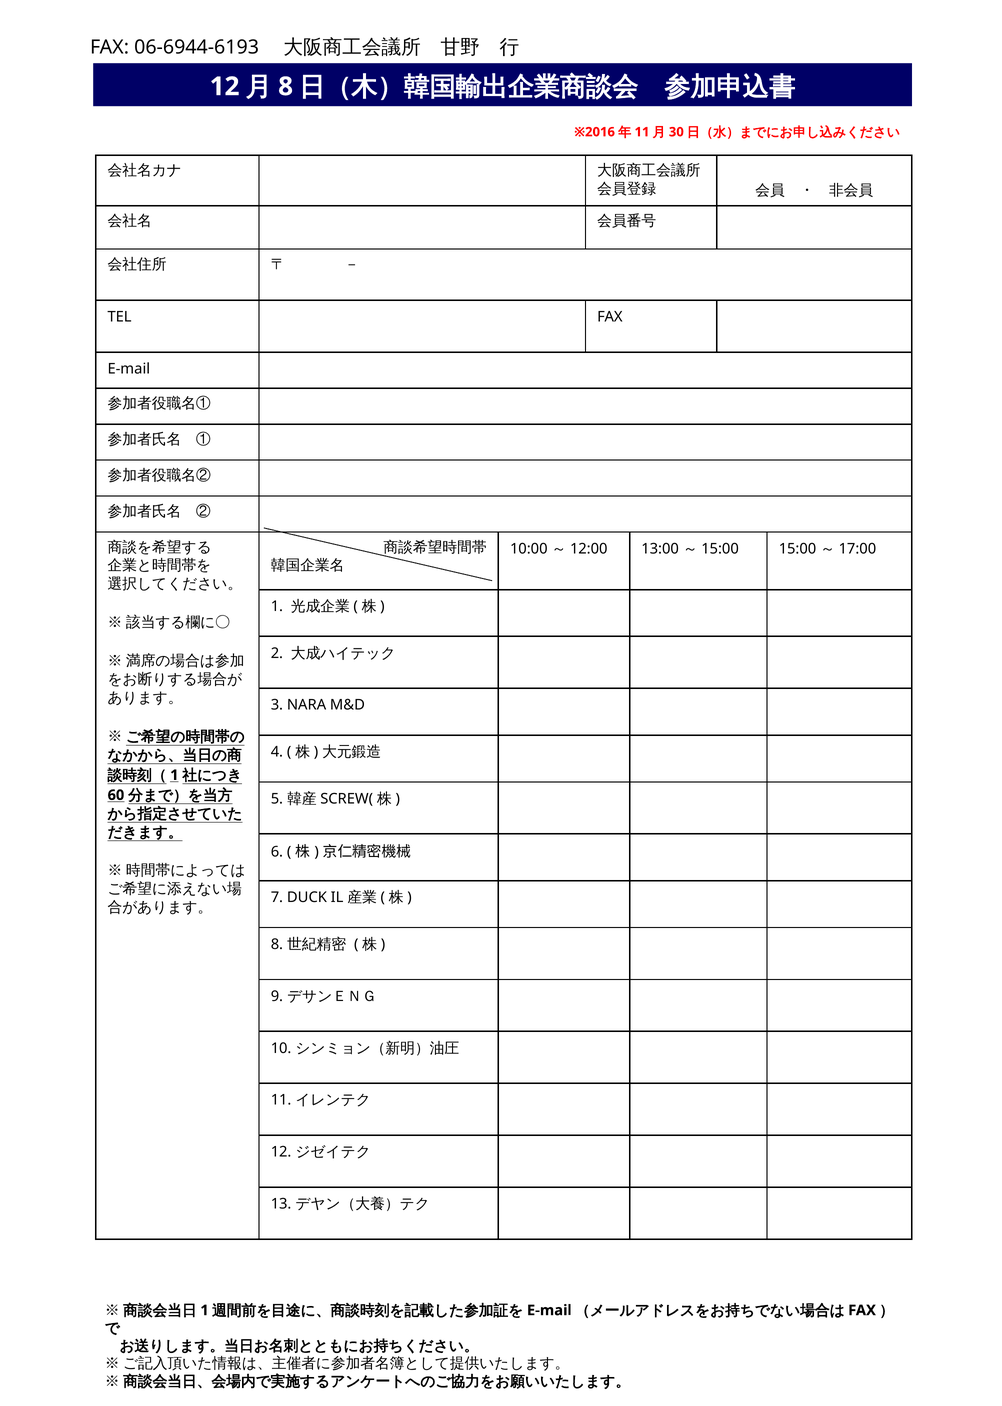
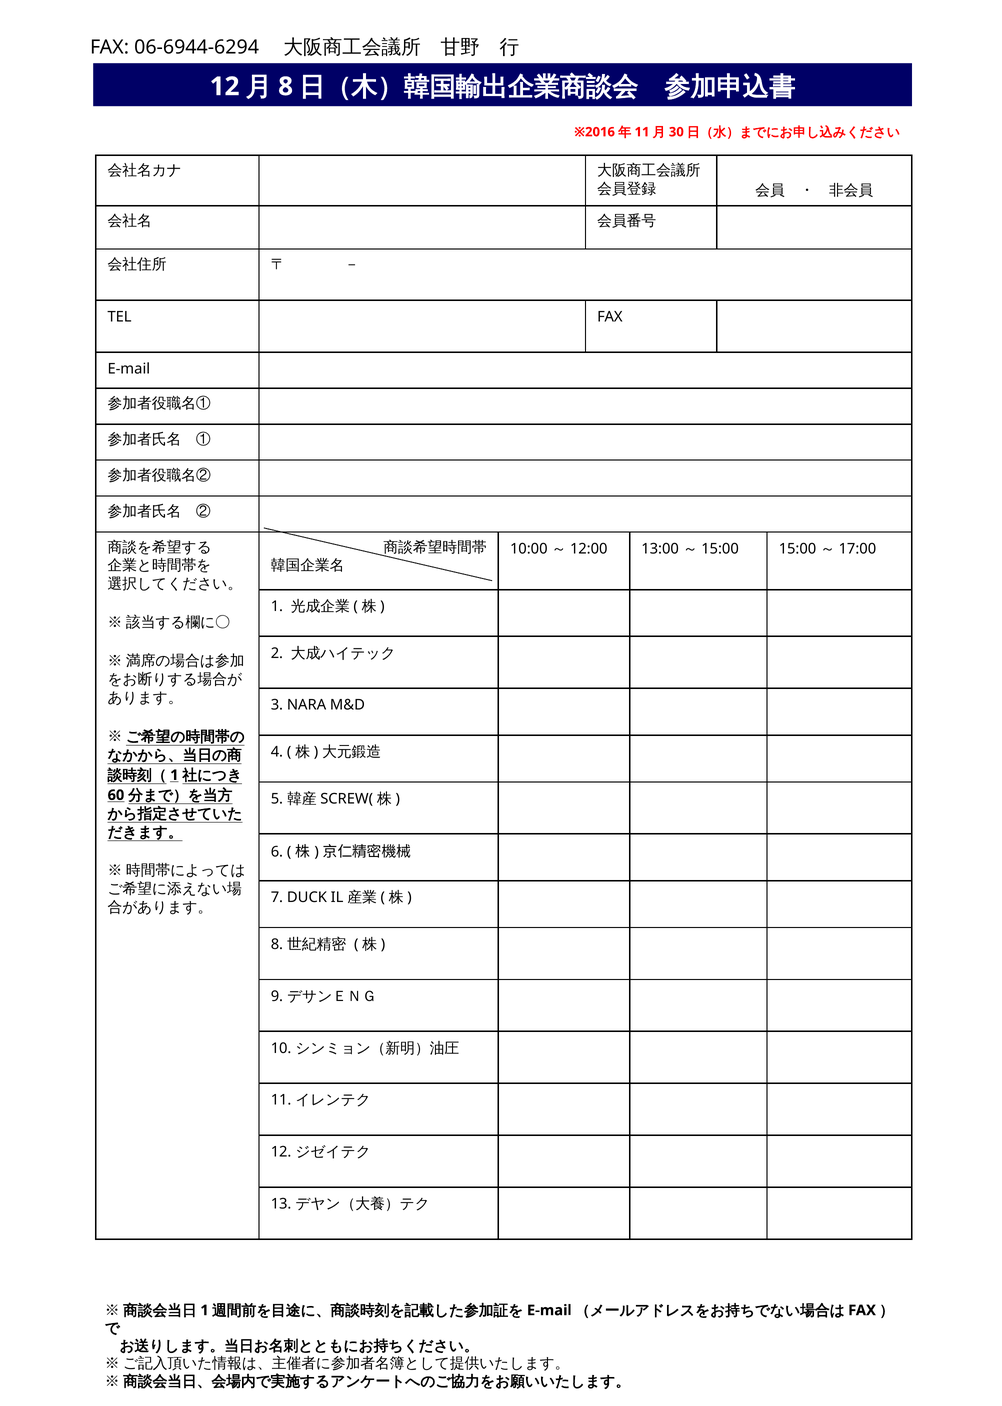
06-6944-6193: 06-6944-6193 -> 06-6944-6294
